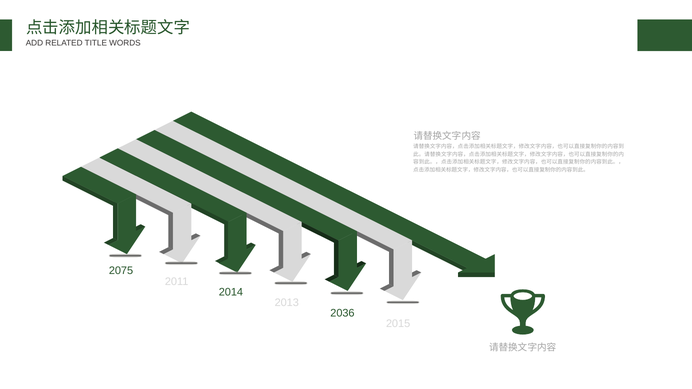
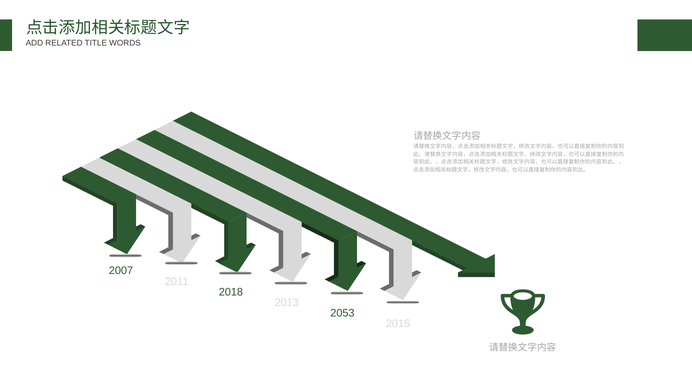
2075: 2075 -> 2007
2014: 2014 -> 2018
2036: 2036 -> 2053
